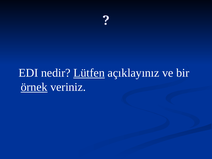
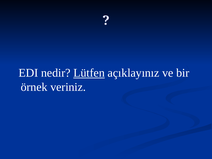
örnek underline: present -> none
